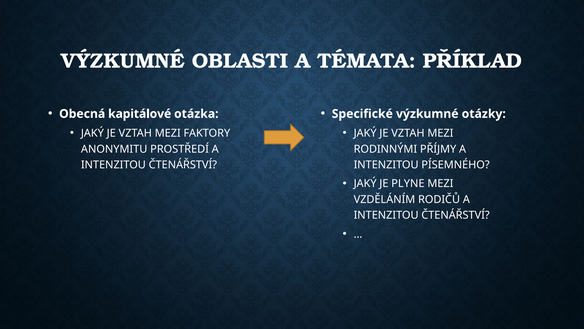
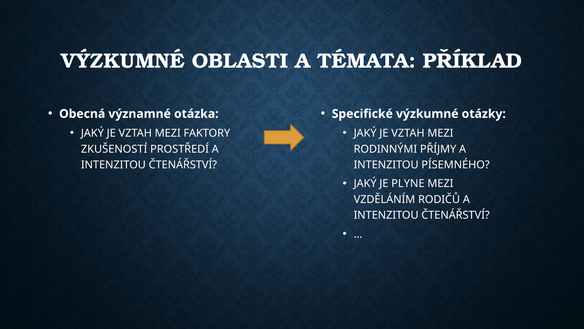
kapitálové: kapitálové -> významné
ANONYMITU: ANONYMITU -> ZKUŠENOSTÍ
